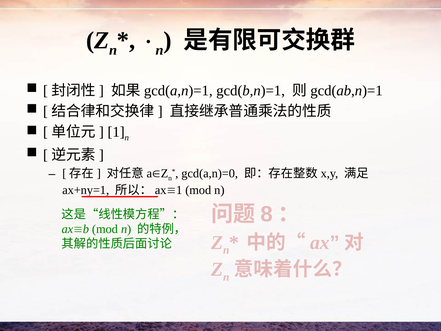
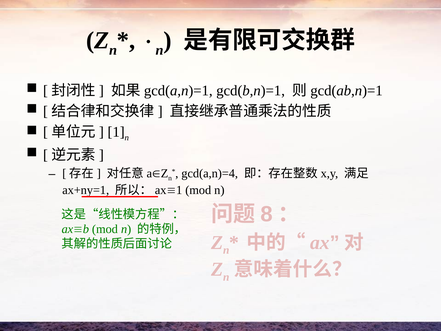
gcd(a,n)=0: gcd(a,n)=0 -> gcd(a,n)=4
